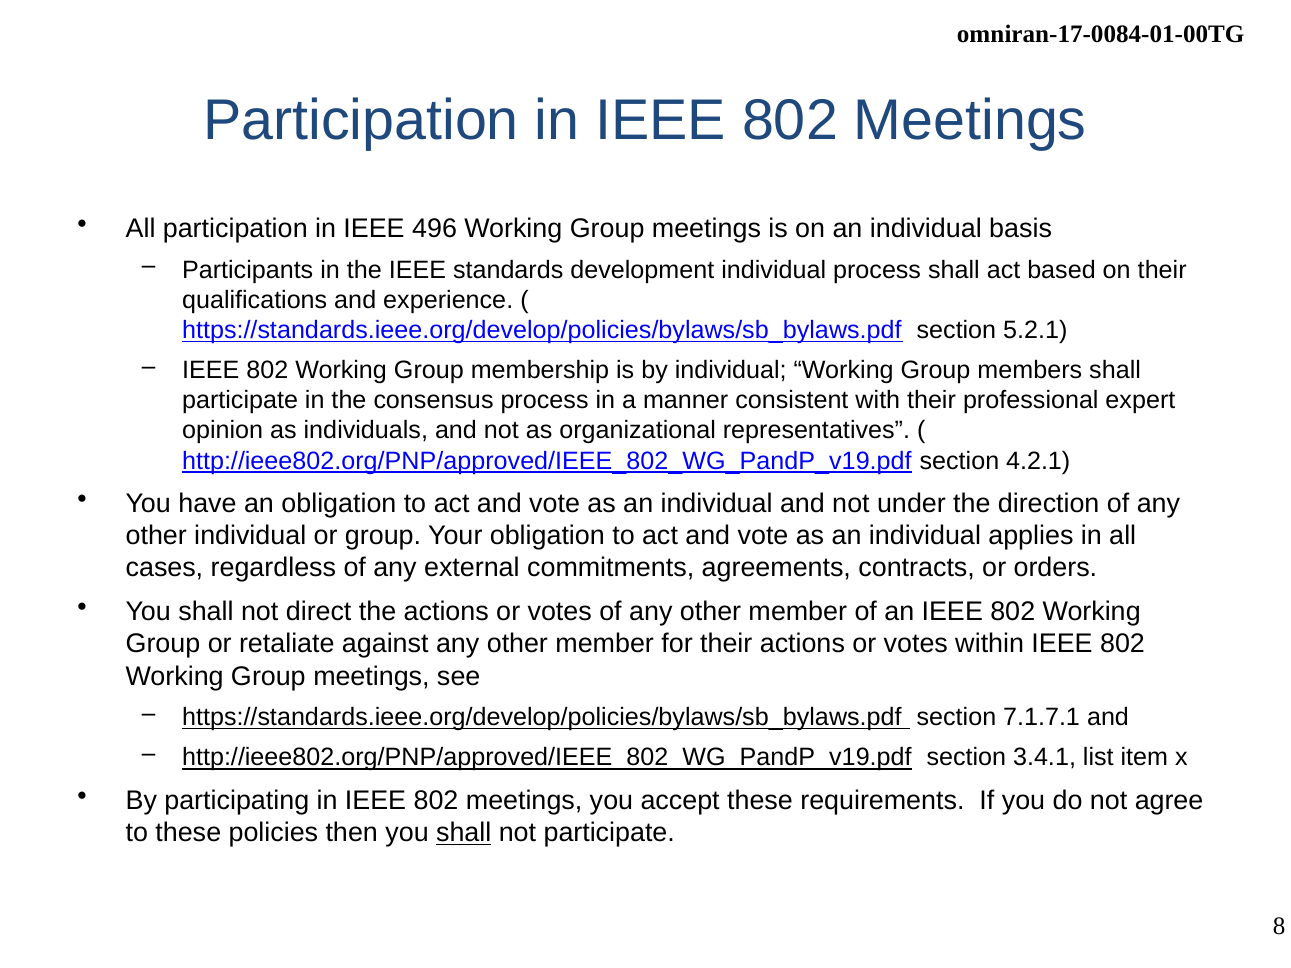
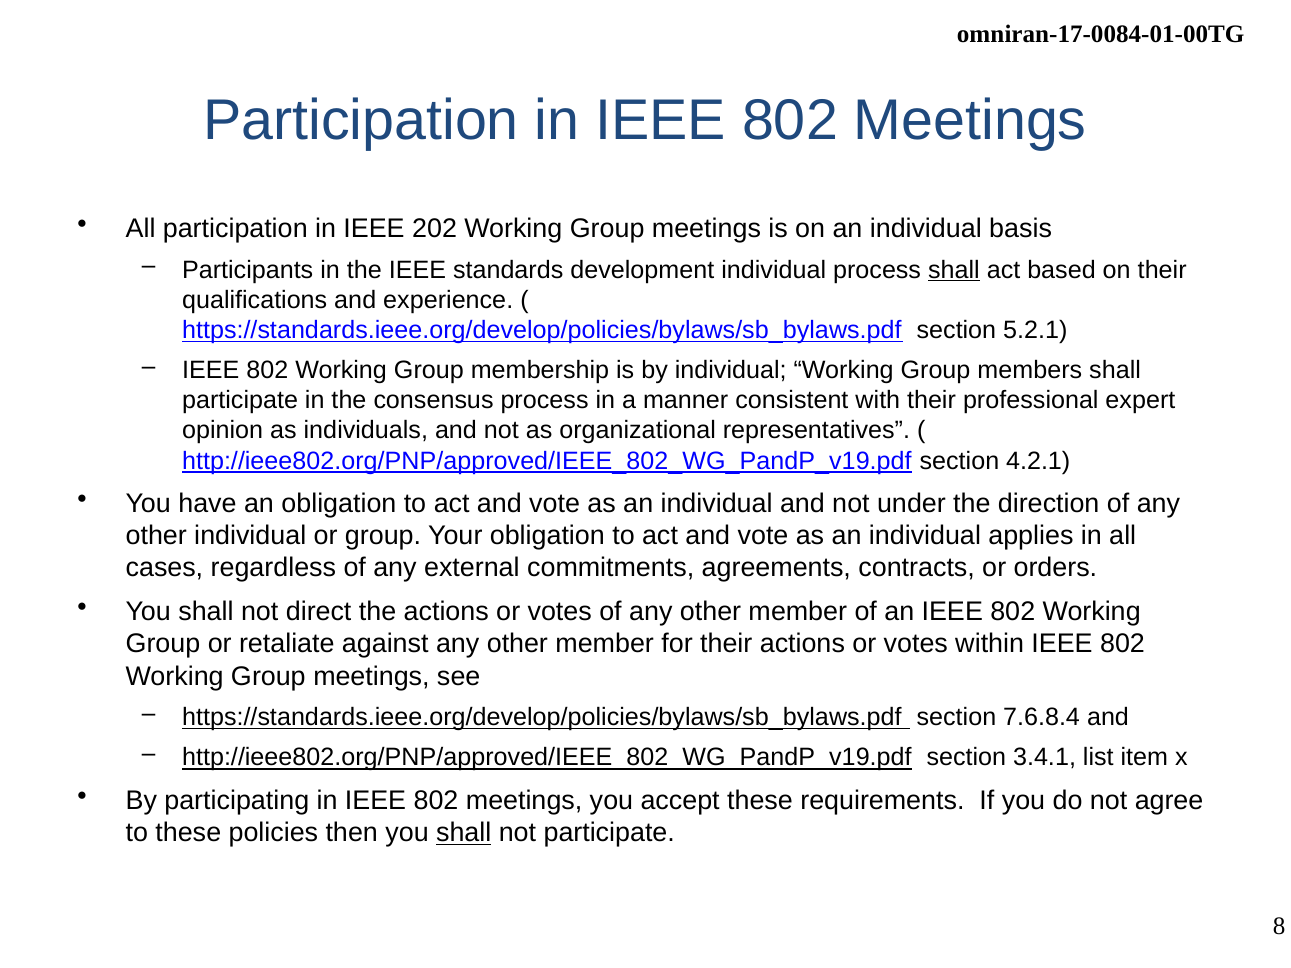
496: 496 -> 202
shall at (954, 270) underline: none -> present
7.1.7.1: 7.1.7.1 -> 7.6.8.4
